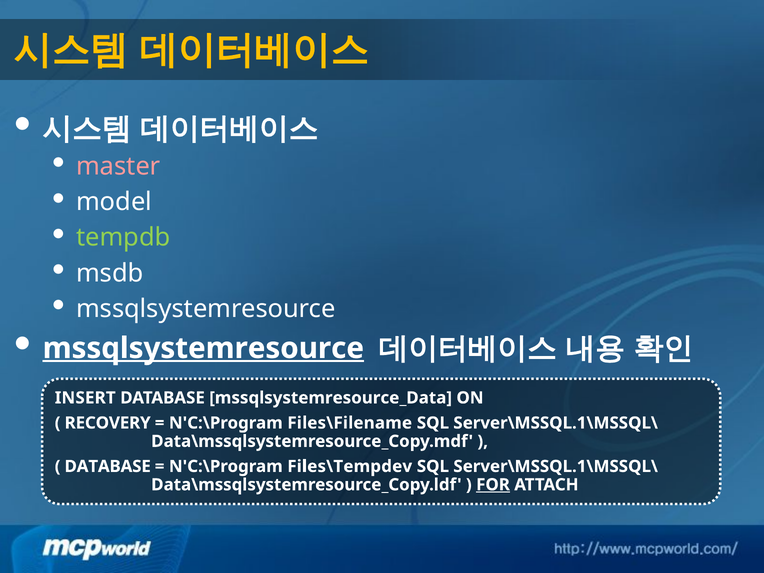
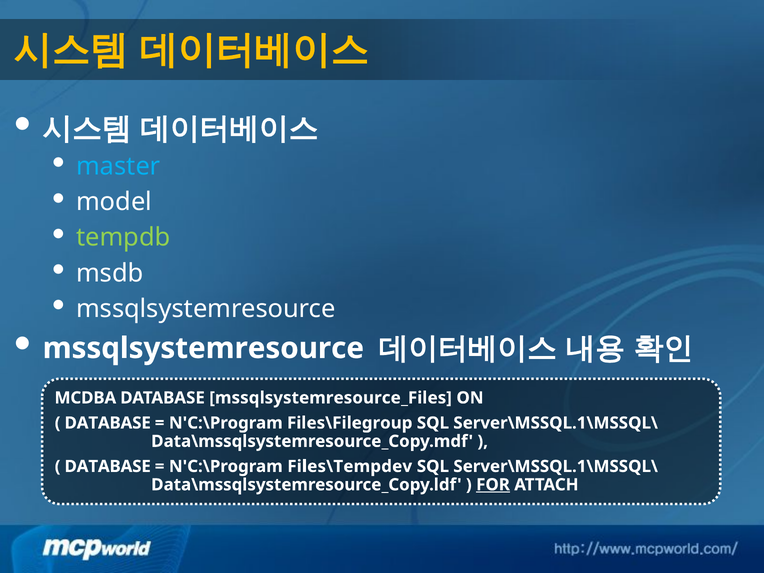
master colour: pink -> light blue
mssqlsystemresource at (203, 348) underline: present -> none
INSERT: INSERT -> MCDBA
mssqlsystemresource_Data: mssqlsystemresource_Data -> mssqlsystemresource_Files
RECOVERY at (108, 423): RECOVERY -> DATABASE
Files\Filename: Files\Filename -> Files\Filegroup
